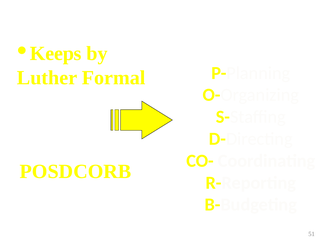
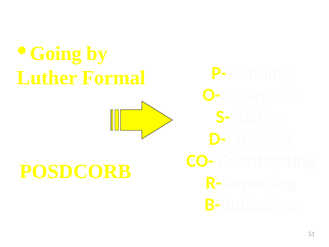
Keeps: Keeps -> Going
